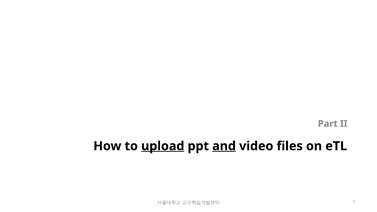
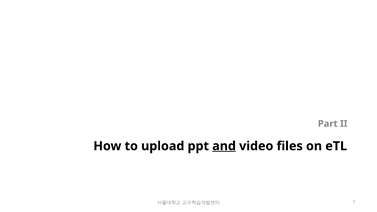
upload underline: present -> none
